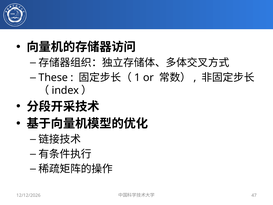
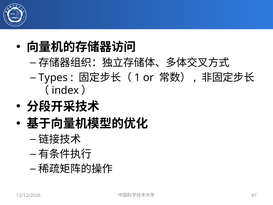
These: These -> Types
